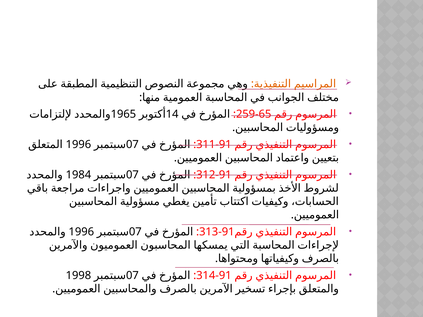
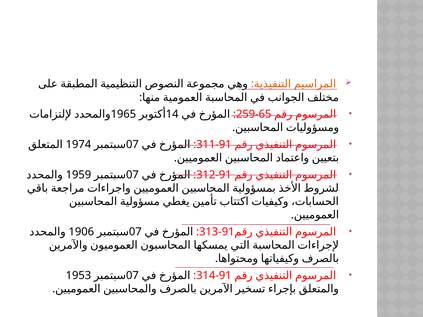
1996 at (78, 145): 1996 -> 1974
1984: 1984 -> 1959
1996 at (81, 232): 1996 -> 1906
1998: 1998 -> 1953
